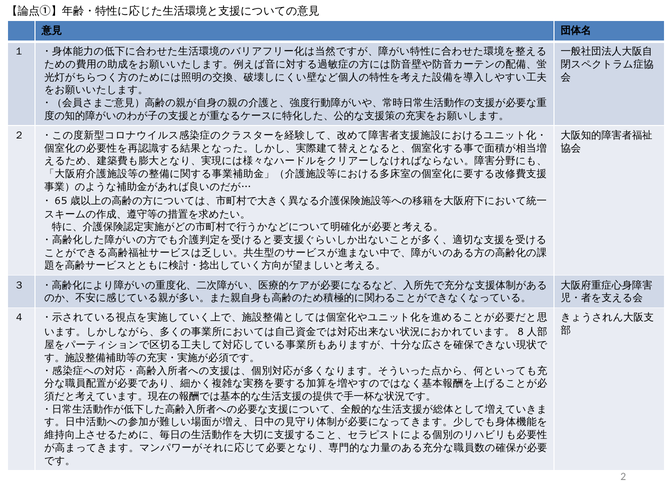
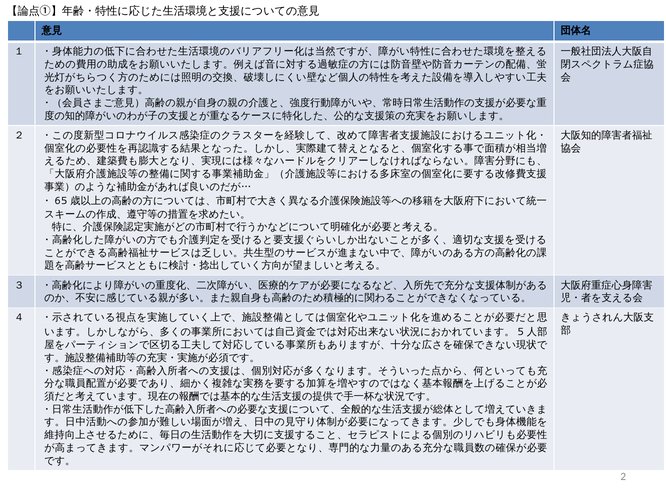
8: 8 -> 5
